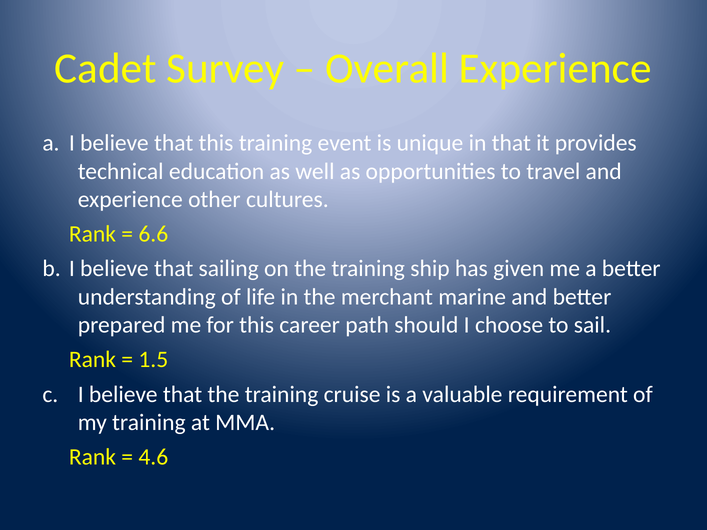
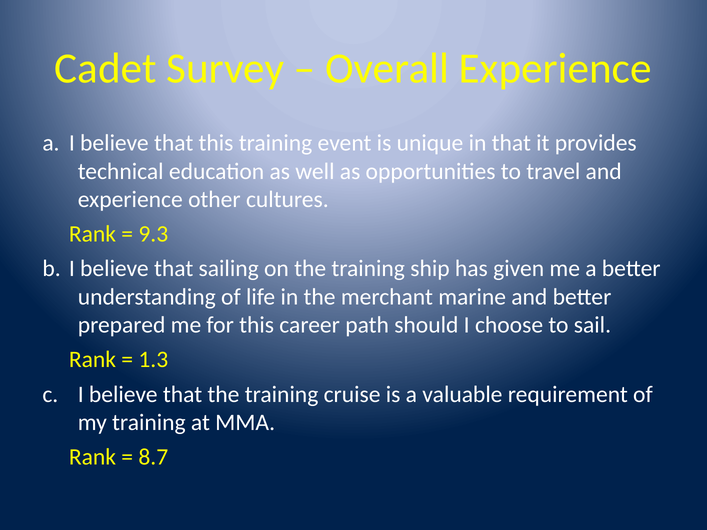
6.6: 6.6 -> 9.3
1.5: 1.5 -> 1.3
4.6: 4.6 -> 8.7
